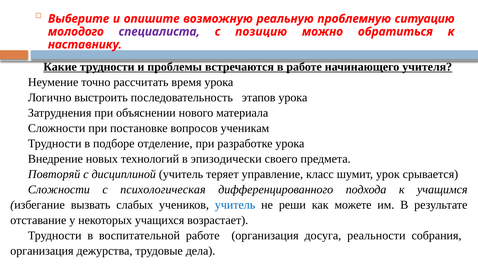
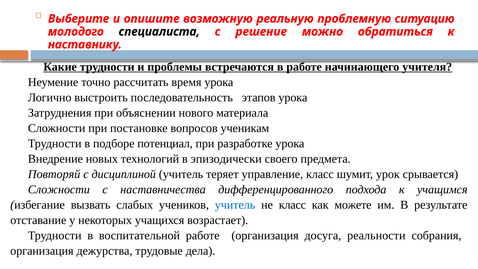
специалиста colour: purple -> black
позицию: позицию -> решение
отделение: отделение -> потенциал
психологическая: психологическая -> наставничества
не реши: реши -> класс
